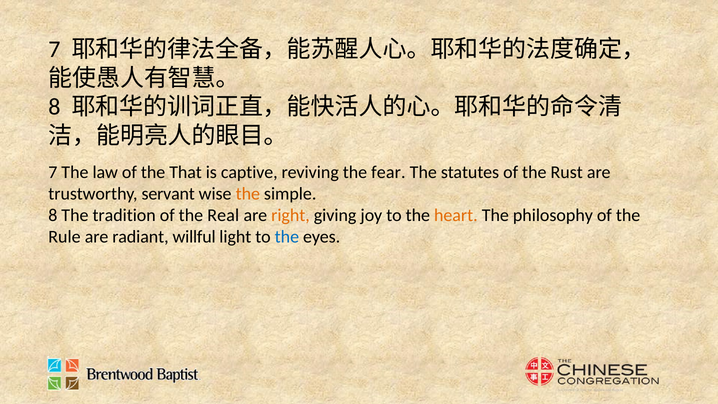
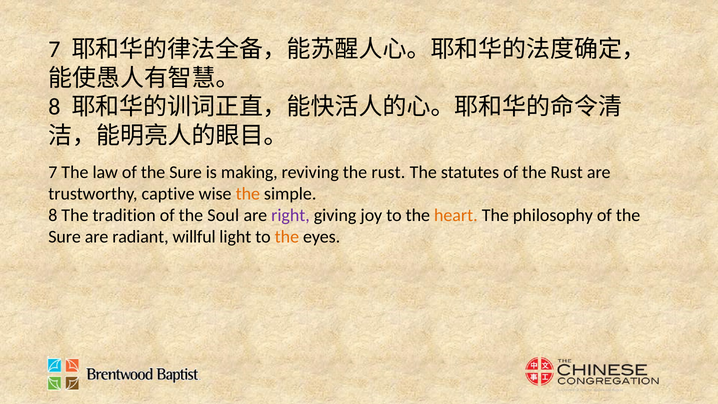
law of the That: That -> Sure
captive: captive -> making
reviving the fear: fear -> rust
servant: servant -> captive
Real: Real -> Soul
right colour: orange -> purple
Rule at (64, 237): Rule -> Sure
the at (287, 237) colour: blue -> orange
